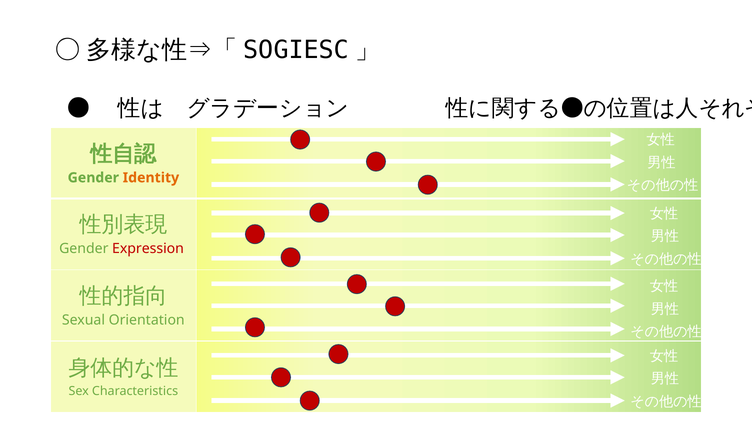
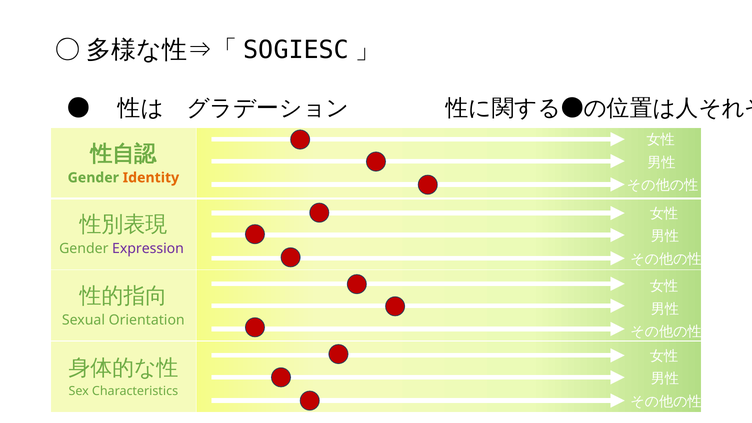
Expression colour: red -> purple
